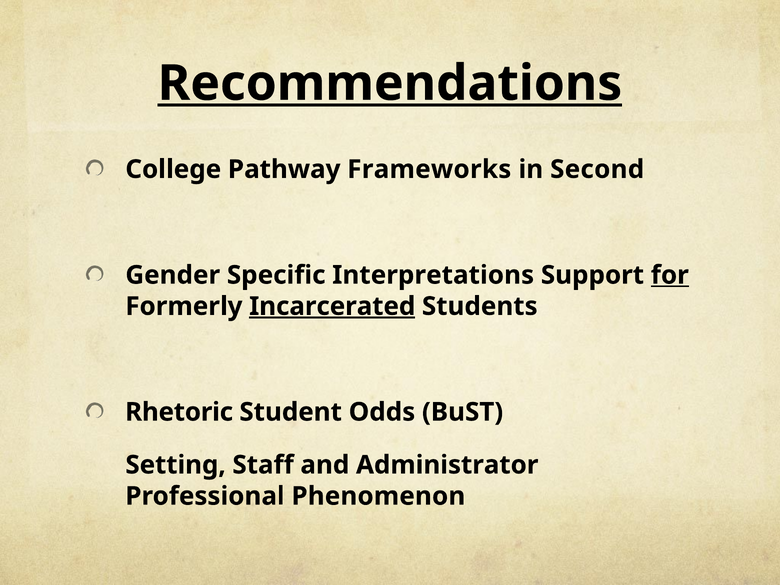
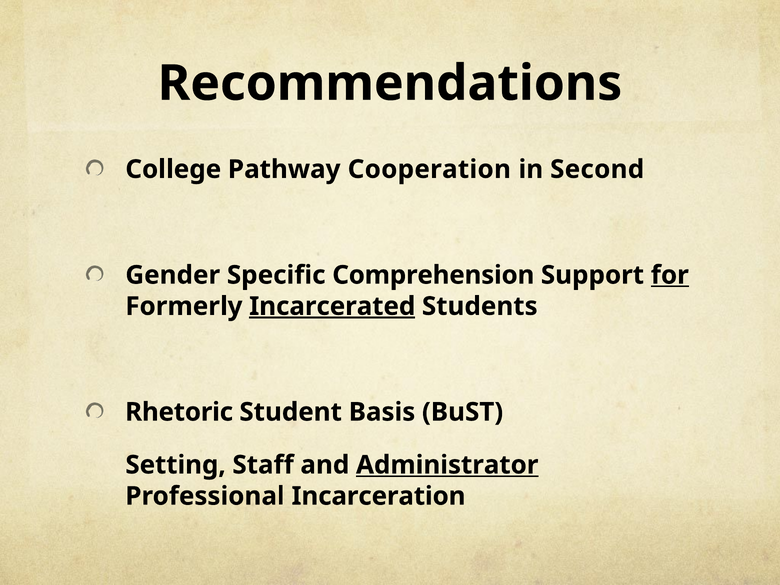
Recommendations underline: present -> none
Frameworks: Frameworks -> Cooperation
Interpretations: Interpretations -> Comprehension
Odds: Odds -> Basis
Administrator underline: none -> present
Phenomenon: Phenomenon -> Incarceration
